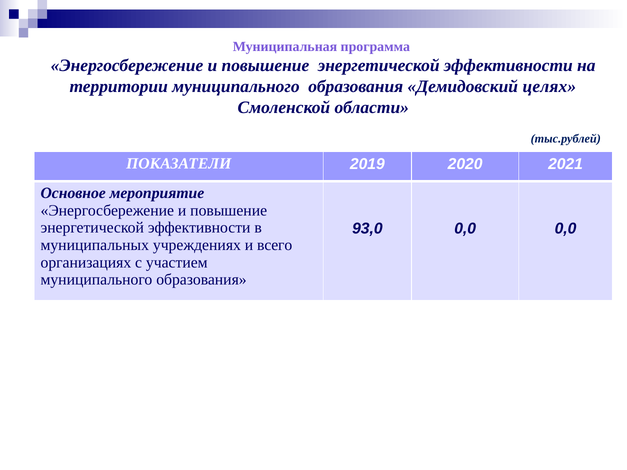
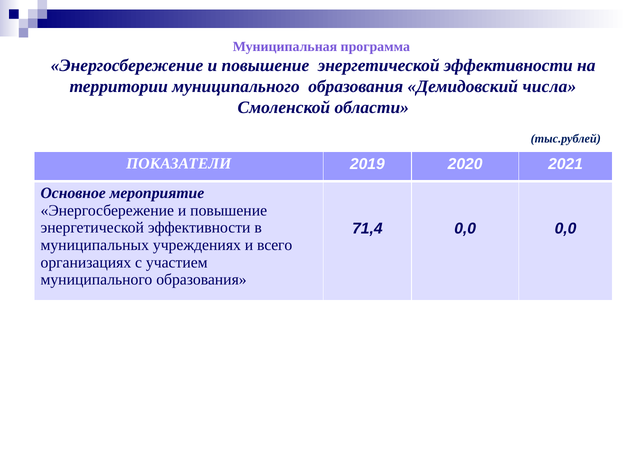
целях: целях -> числа
93,0: 93,0 -> 71,4
